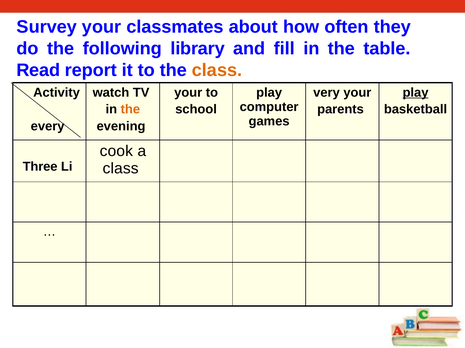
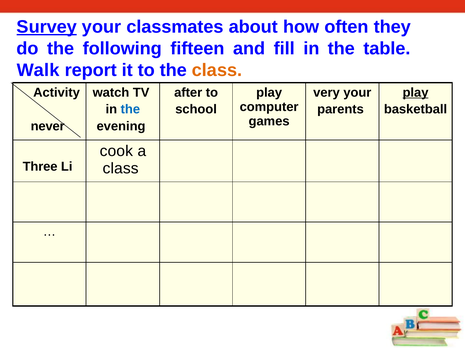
Survey underline: none -> present
library: library -> fifteen
Read: Read -> Walk
your at (188, 93): your -> after
the at (130, 110) colour: orange -> blue
every: every -> never
